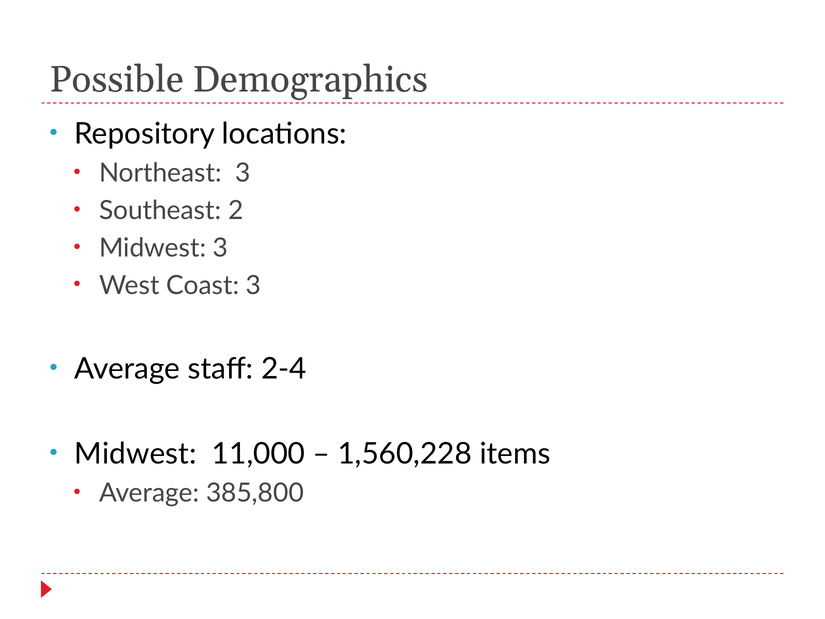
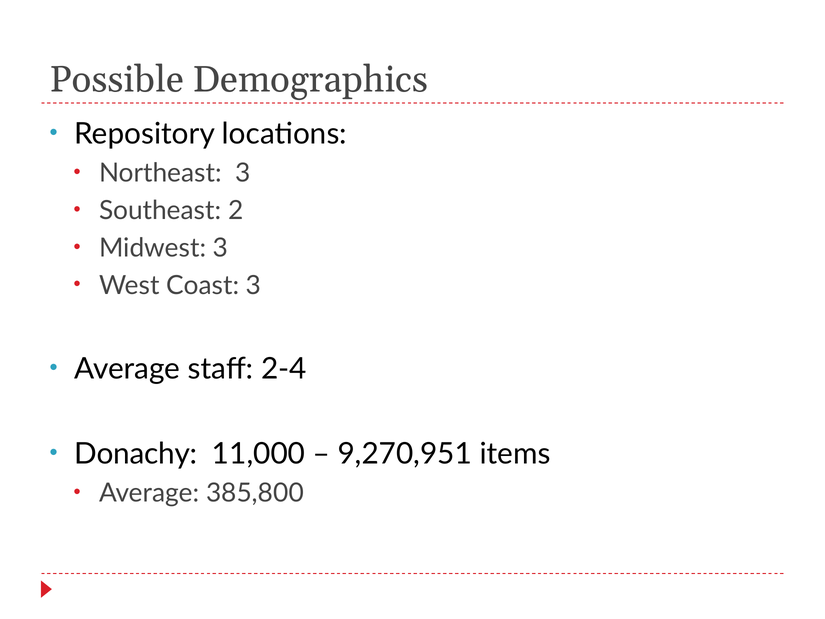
Midwest at (135, 454): Midwest -> Donachy
1,560,228: 1,560,228 -> 9,270,951
